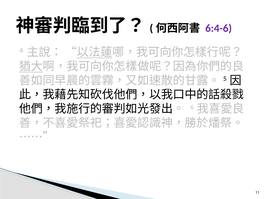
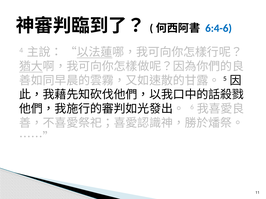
6:4-6 colour: purple -> blue
